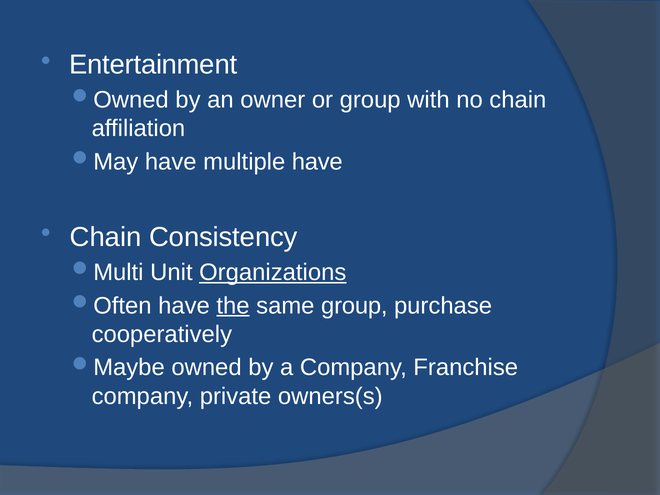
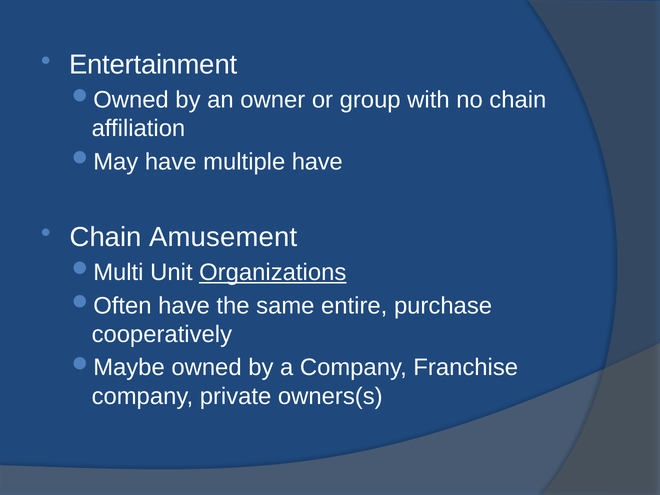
Consistency: Consistency -> Amusement
the underline: present -> none
same group: group -> entire
